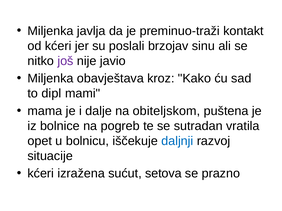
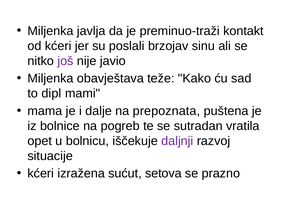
kroz: kroz -> teže
obiteljskom: obiteljskom -> prepoznata
daljnji colour: blue -> purple
